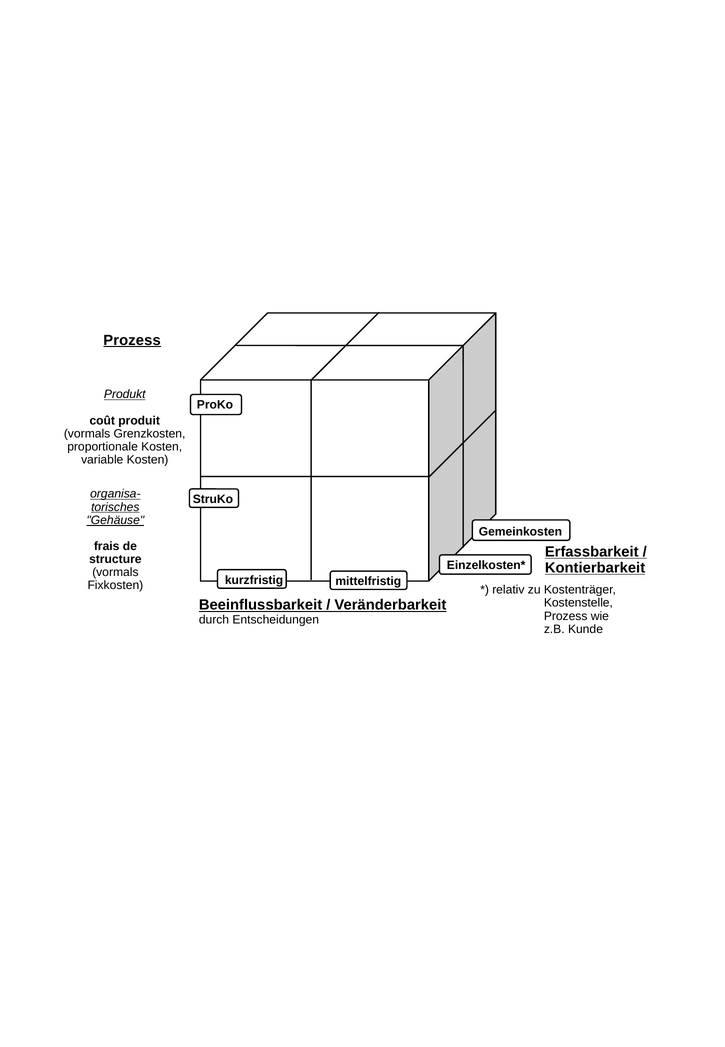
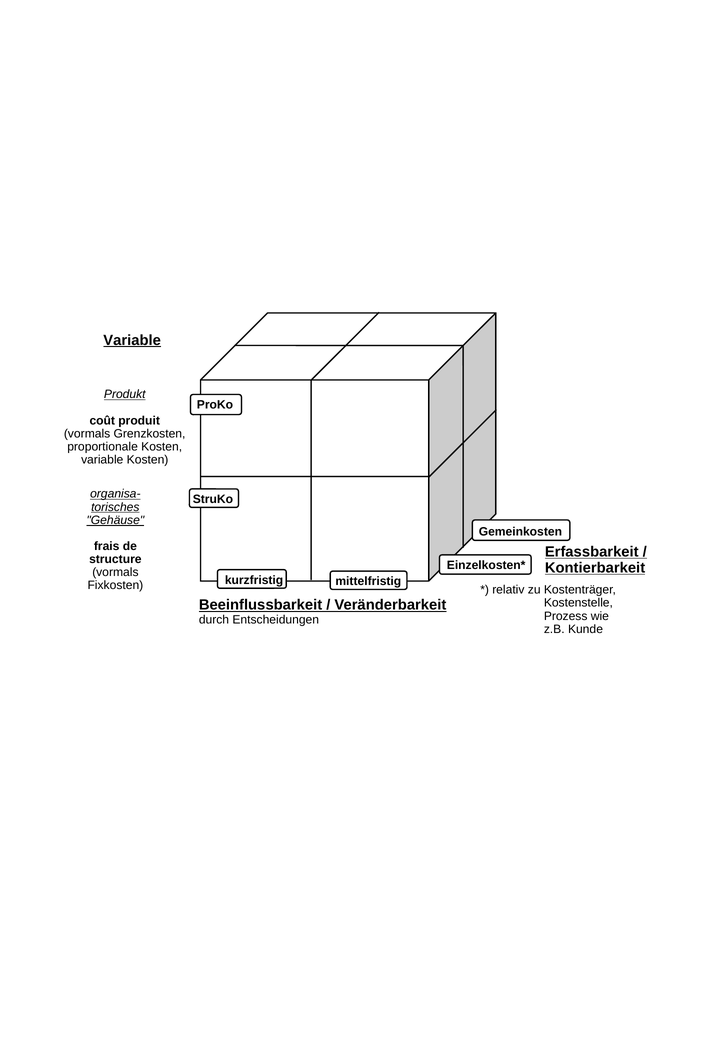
Prozess at (132, 340): Prozess -> Variable
